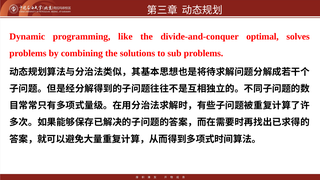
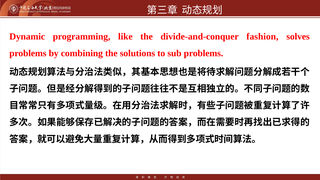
optimal: optimal -> fashion
